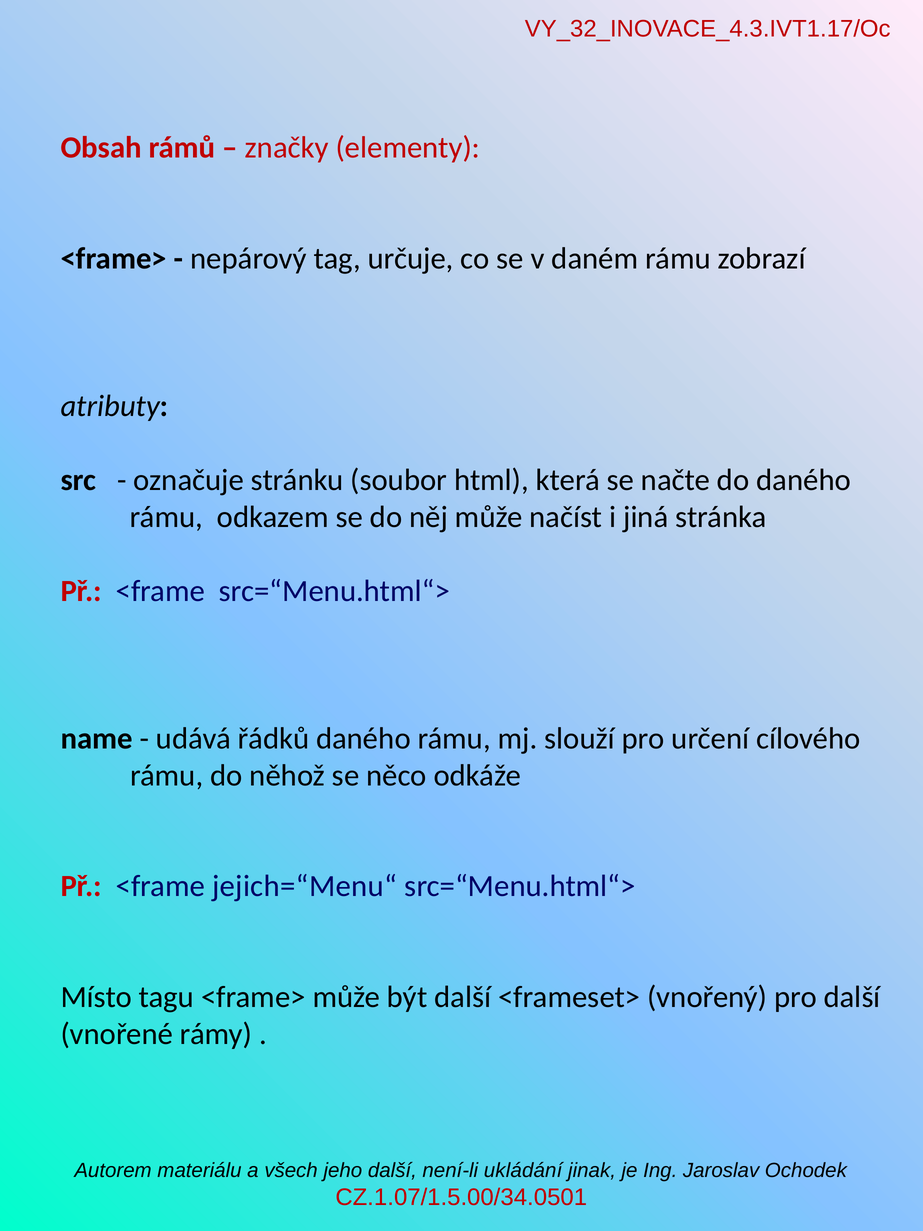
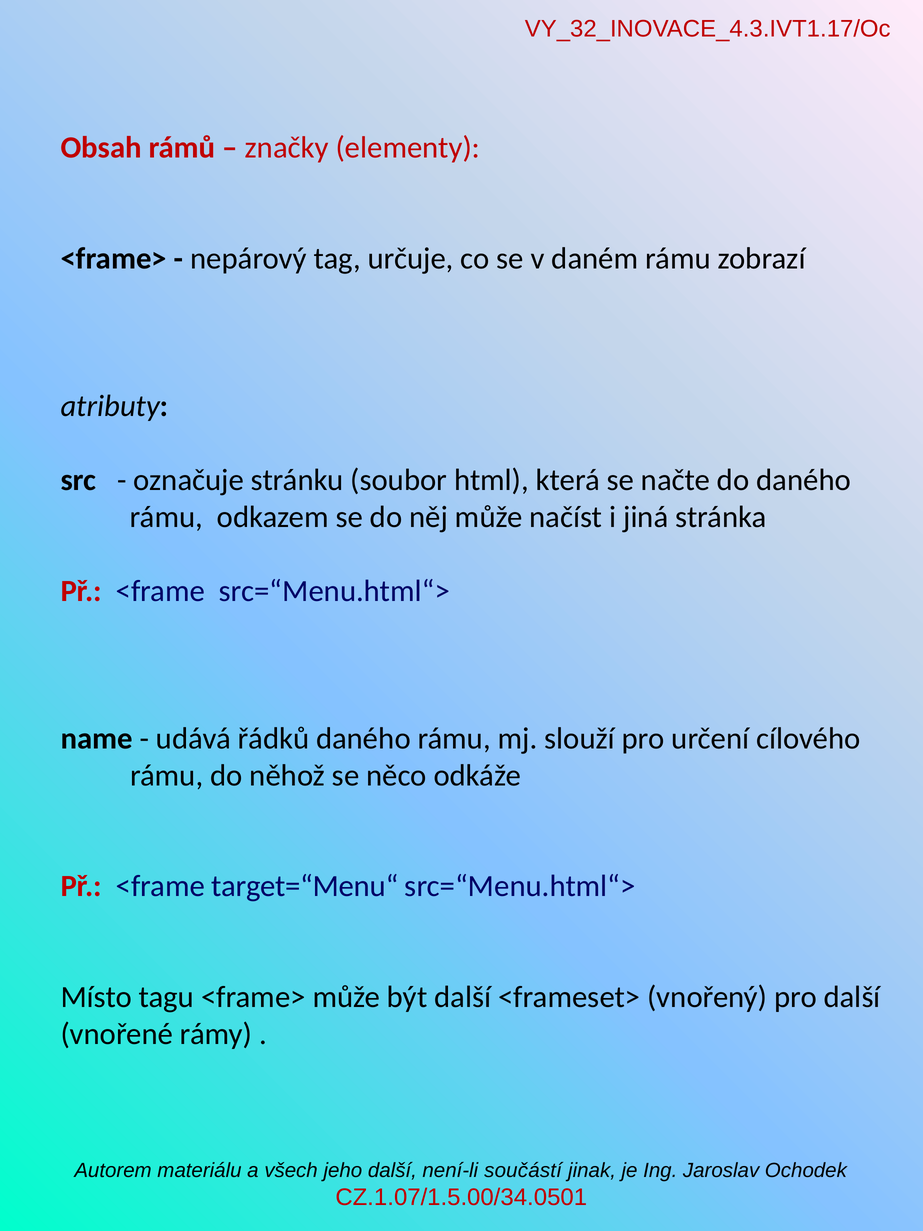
jejich=“Menu“: jejich=“Menu“ -> target=“Menu“
ukládání: ukládání -> součástí
